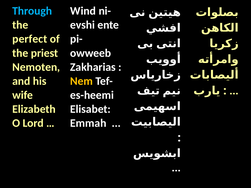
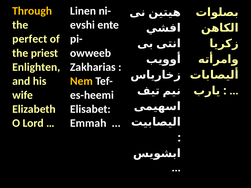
Through colour: light blue -> yellow
Wind: Wind -> Linen
Nemoten: Nemoten -> Enlighten
